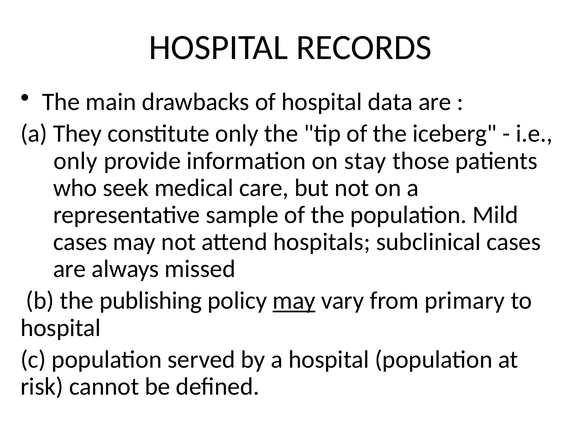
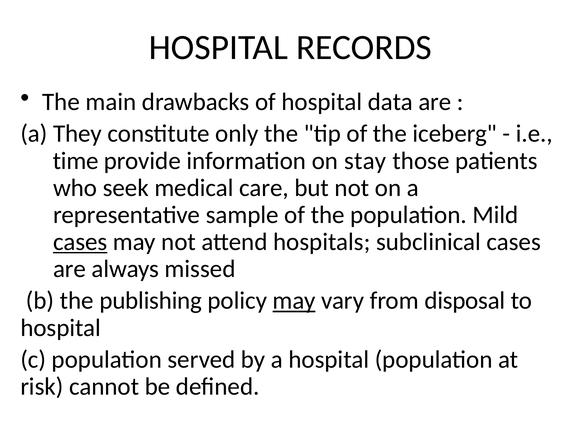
only at (75, 161): only -> time
cases at (80, 242) underline: none -> present
primary: primary -> disposal
